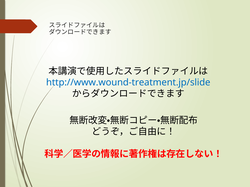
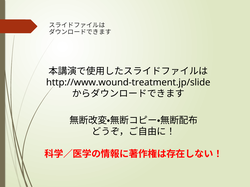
http://www.wound-treatment.jp/slide colour: blue -> black
